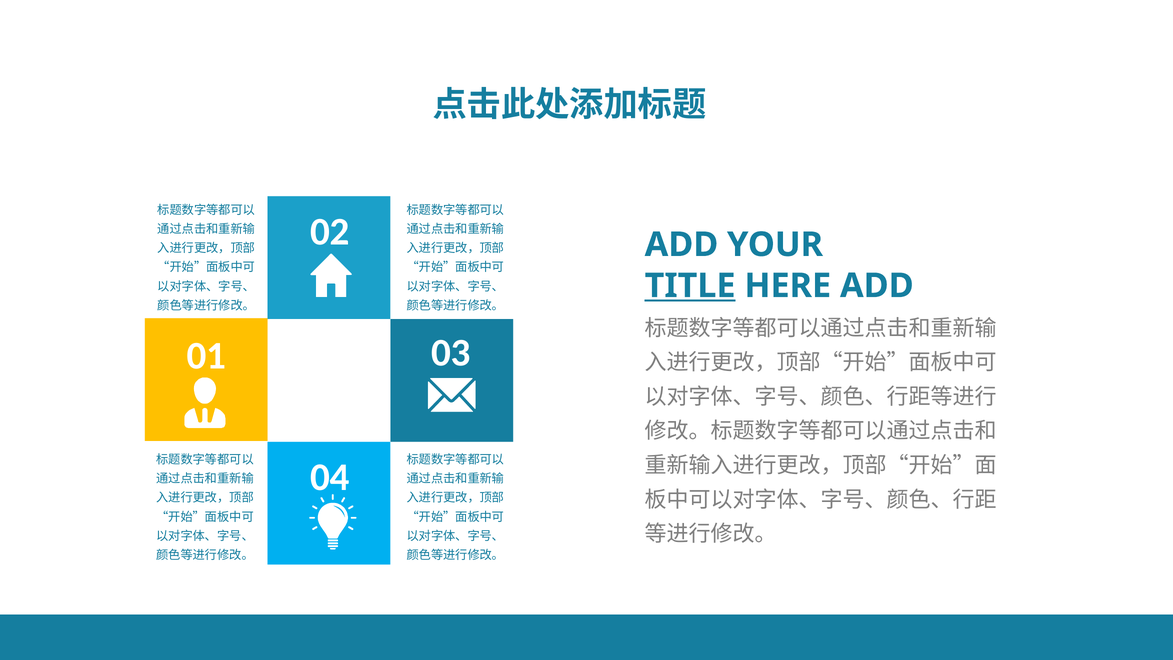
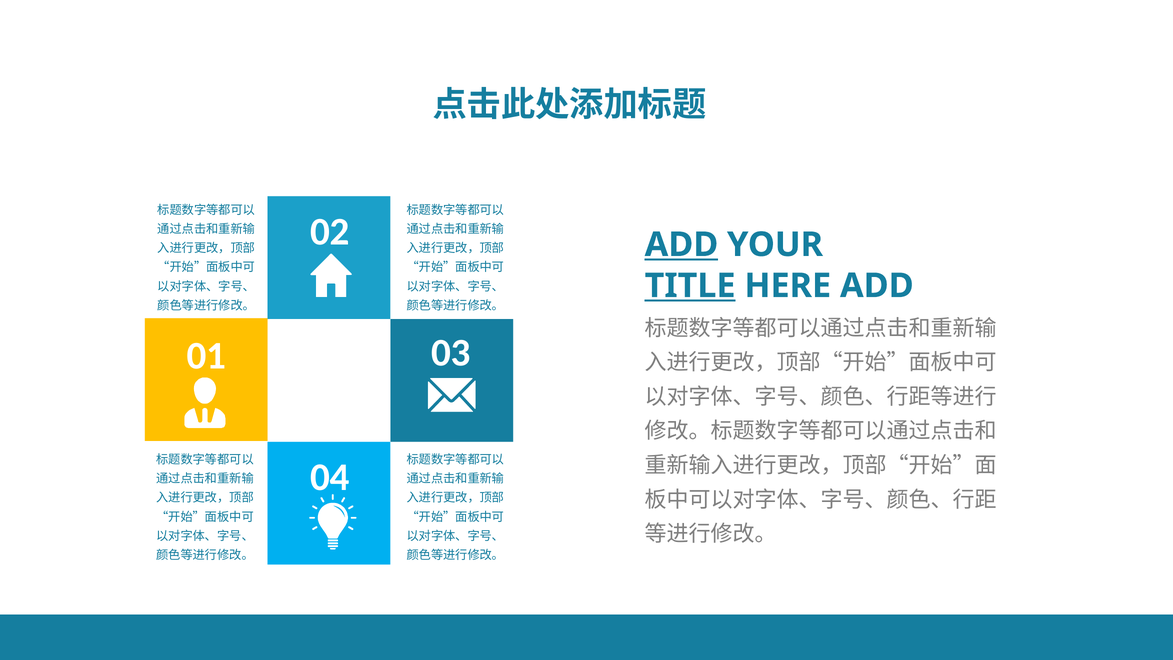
ADD at (681, 245) underline: none -> present
